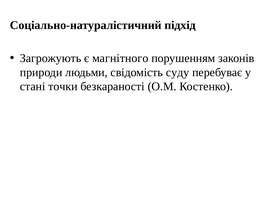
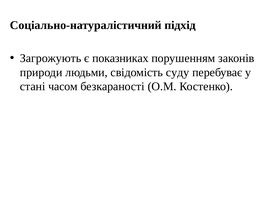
магнітного: магнітного -> показниках
точки: точки -> часом
